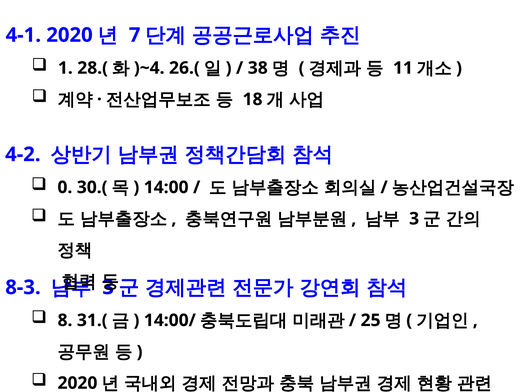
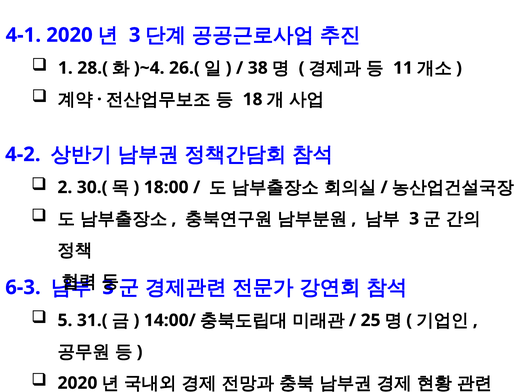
7 at (135, 35): 7 -> 3
0: 0 -> 2
14:00: 14:00 -> 18:00
8-3: 8-3 -> 6-3
8: 8 -> 5
